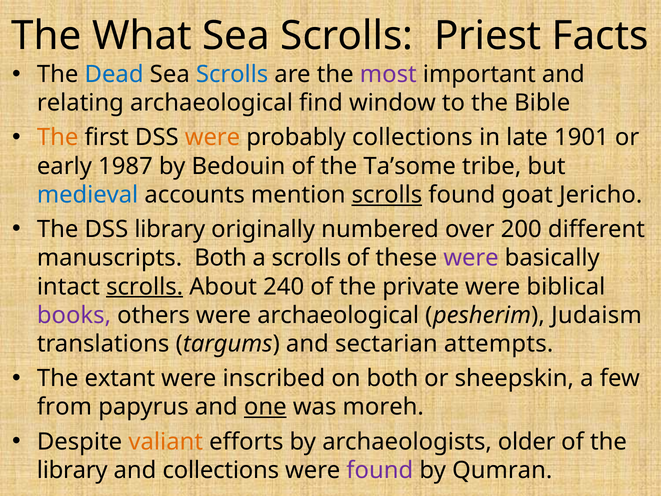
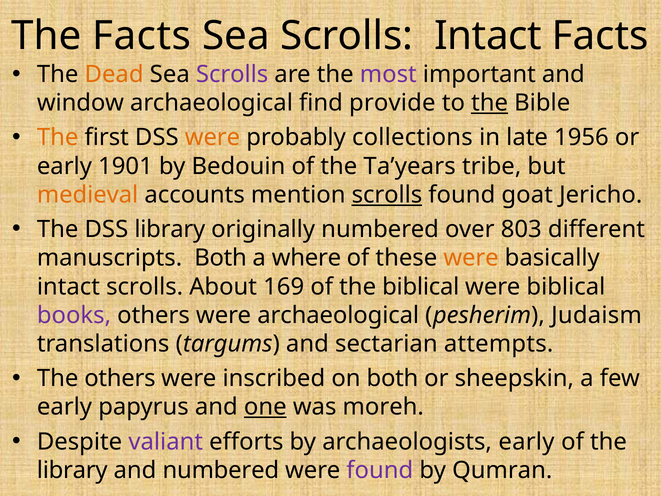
The What: What -> Facts
Scrolls Priest: Priest -> Intact
Dead colour: blue -> orange
Scrolls at (232, 74) colour: blue -> purple
relating: relating -> window
window: window -> provide
the at (490, 103) underline: none -> present
1901: 1901 -> 1956
1987: 1987 -> 1901
Ta’some: Ta’some -> Ta’years
medieval colour: blue -> orange
200: 200 -> 803
a scrolls: scrolls -> where
were at (471, 258) colour: purple -> orange
scrolls at (145, 287) underline: present -> none
240: 240 -> 169
the private: private -> biblical
The extant: extant -> others
from at (64, 407): from -> early
valiant colour: orange -> purple
archaeologists older: older -> early
and collections: collections -> numbered
